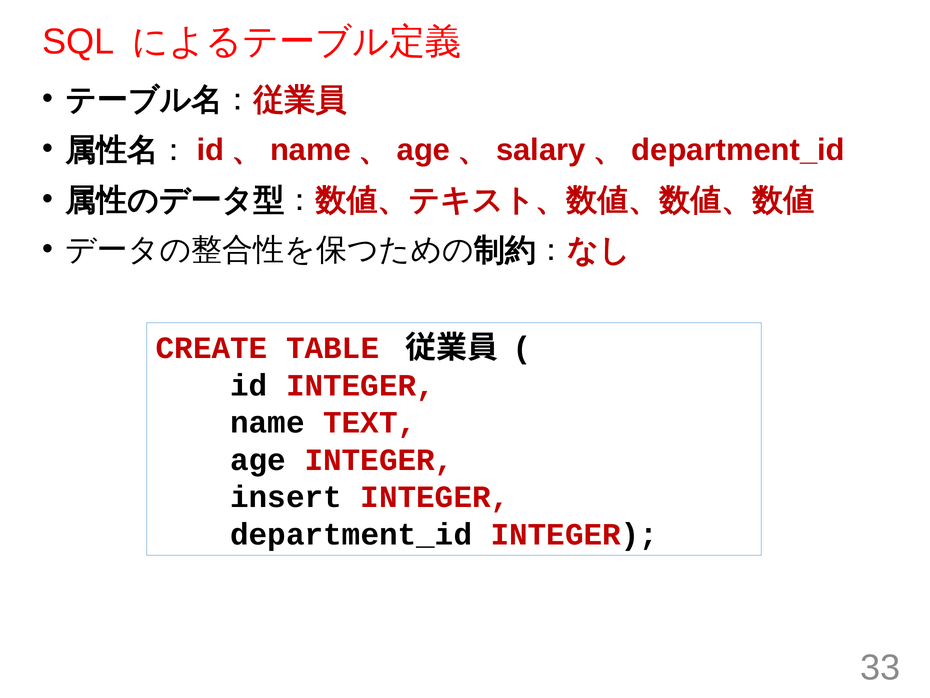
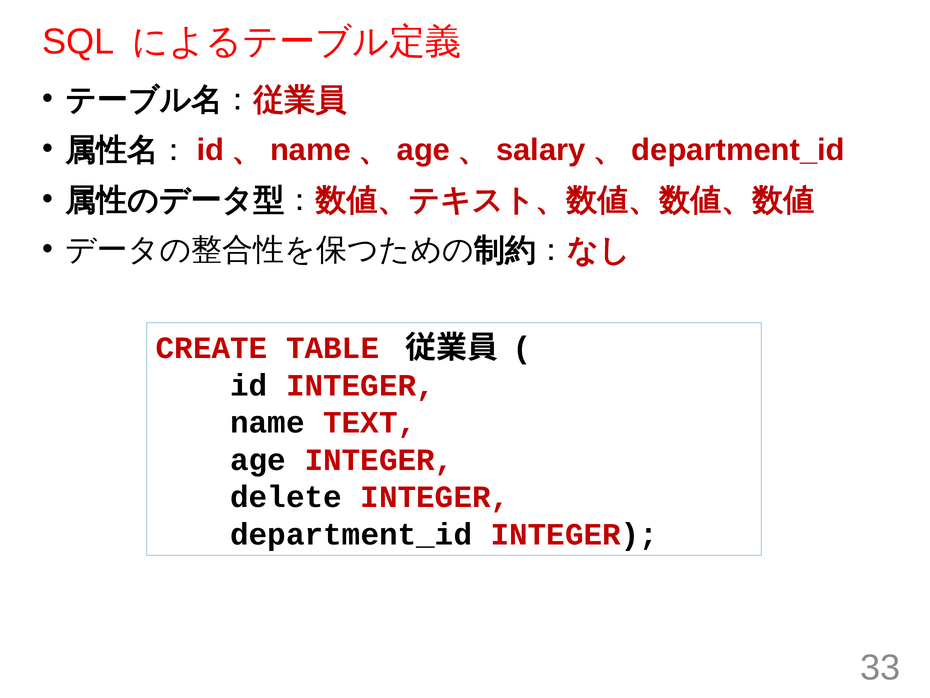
insert: insert -> delete
